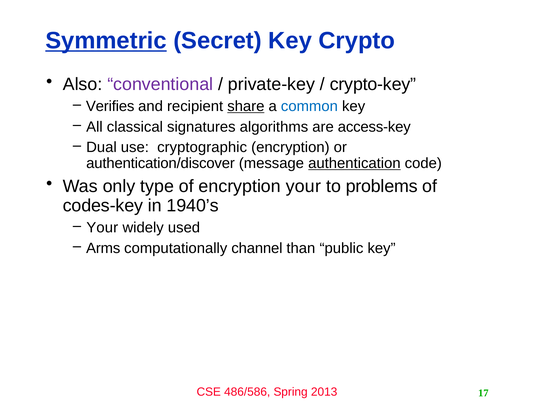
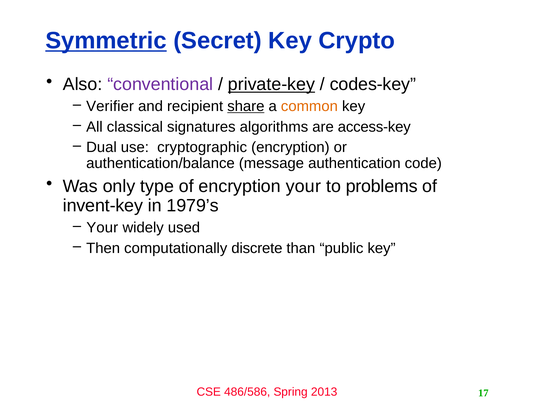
private-key underline: none -> present
crypto-key: crypto-key -> codes-key
Verifies: Verifies -> Verifier
common colour: blue -> orange
authentication/discover: authentication/discover -> authentication/balance
authentication underline: present -> none
codes-key: codes-key -> invent-key
1940’s: 1940’s -> 1979’s
Arms: Arms -> Then
channel: channel -> discrete
